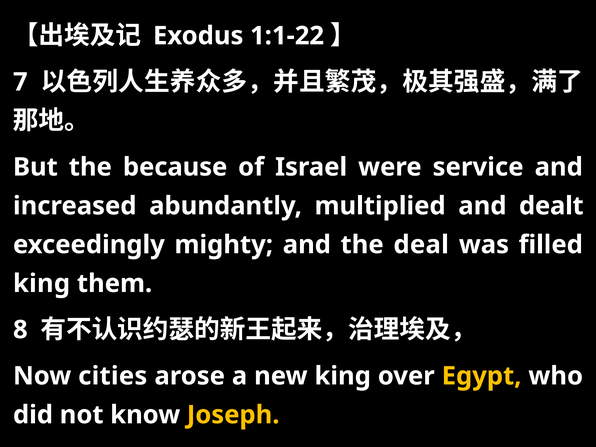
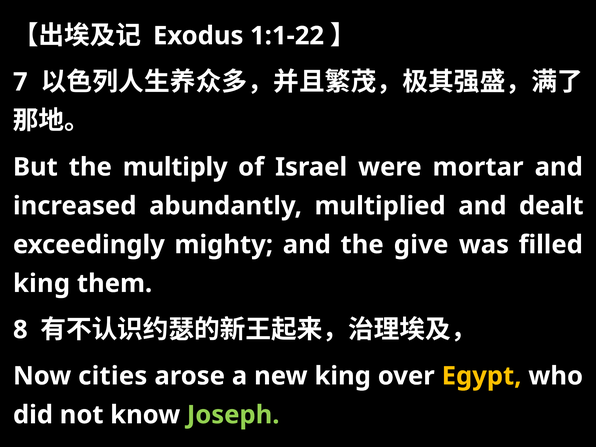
because: because -> multiply
service: service -> mortar
deal: deal -> give
Joseph colour: yellow -> light green
